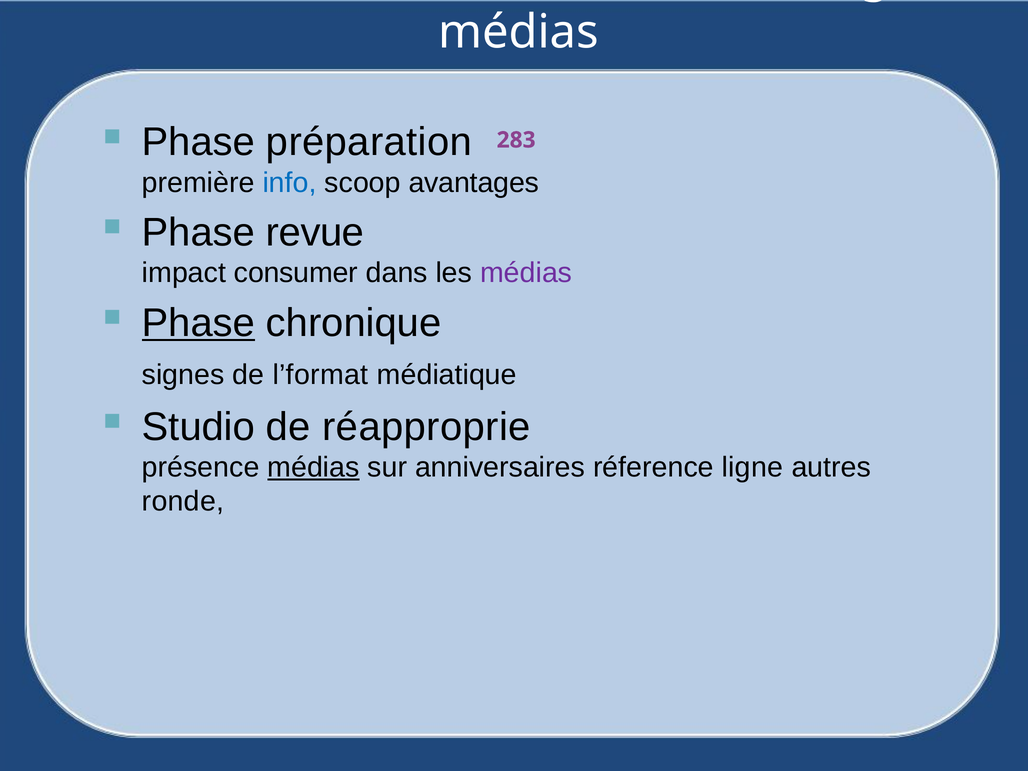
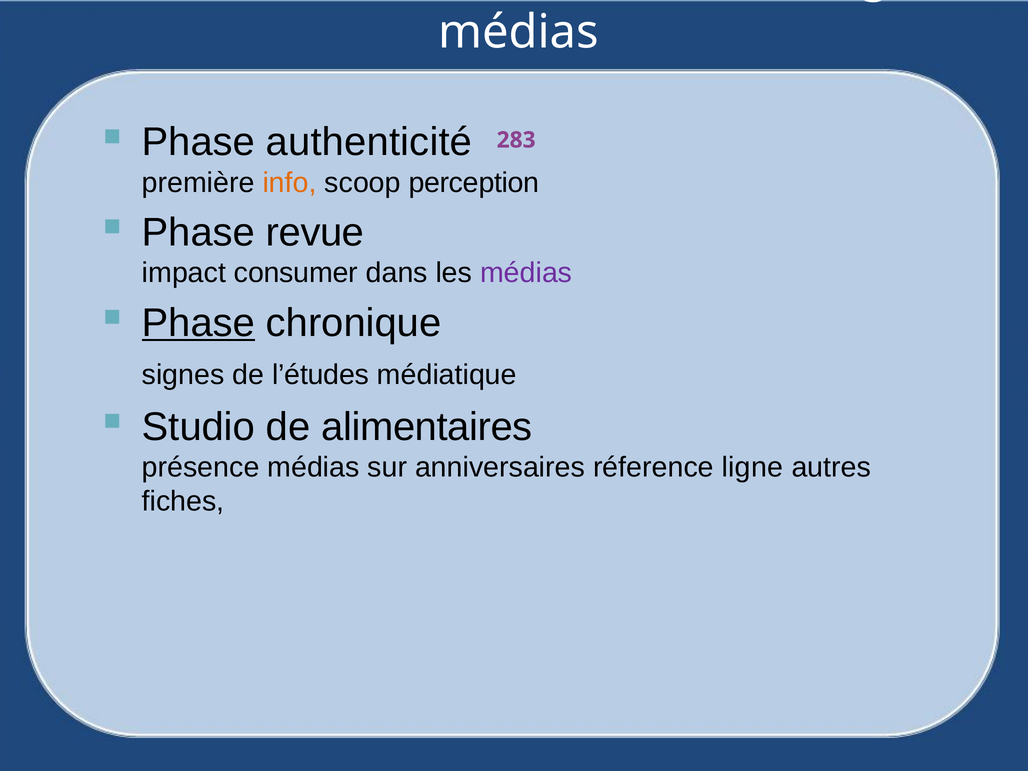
préparation: préparation -> authenticité
info colour: blue -> orange
avantages: avantages -> perception
l’format: l’format -> l’études
réapproprie: réapproprie -> alimentaires
médias at (313, 467) underline: present -> none
ronde: ronde -> fiches
